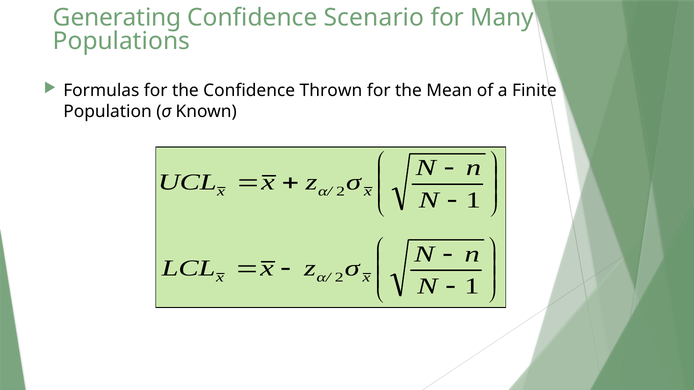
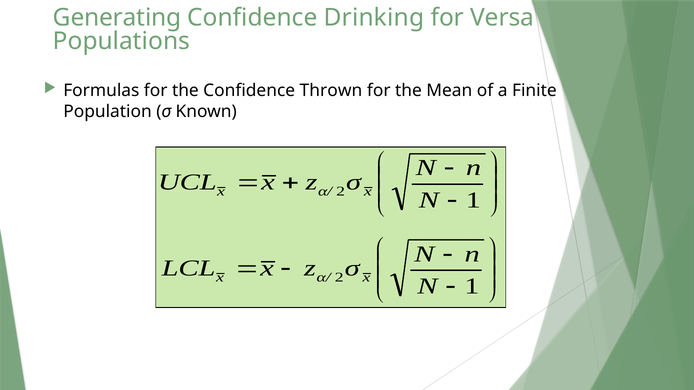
Scenario: Scenario -> Drinking
Many: Many -> Versa
